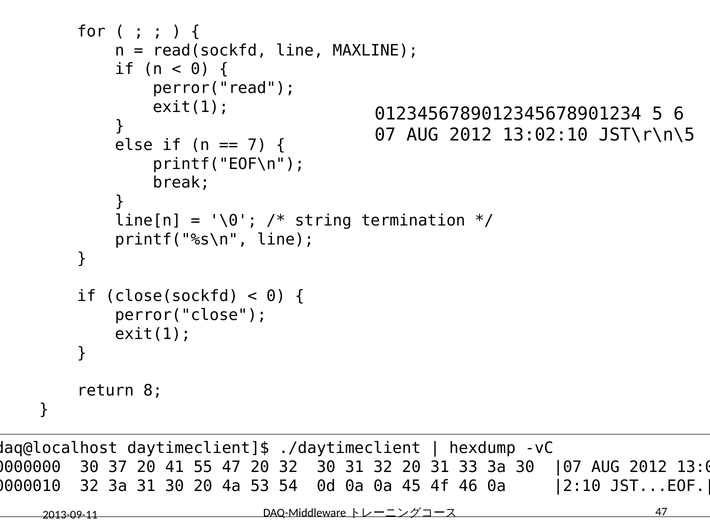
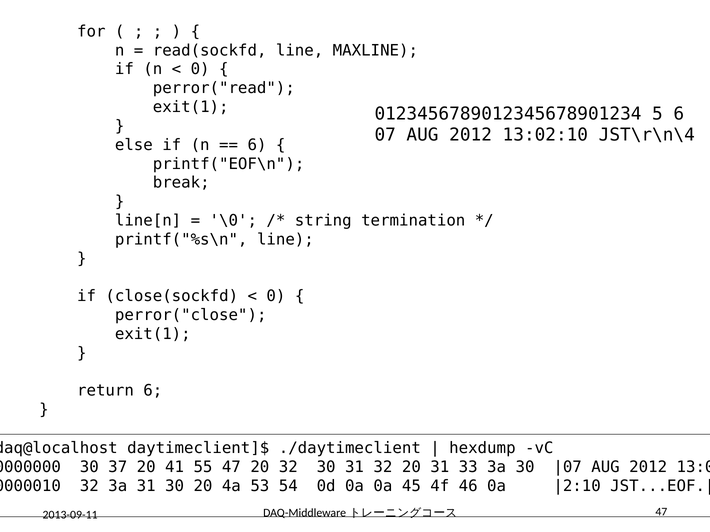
JST\r\n\5: JST\r\n\5 -> JST\r\n\4
7 at (257, 145): 7 -> 6
return 8: 8 -> 6
